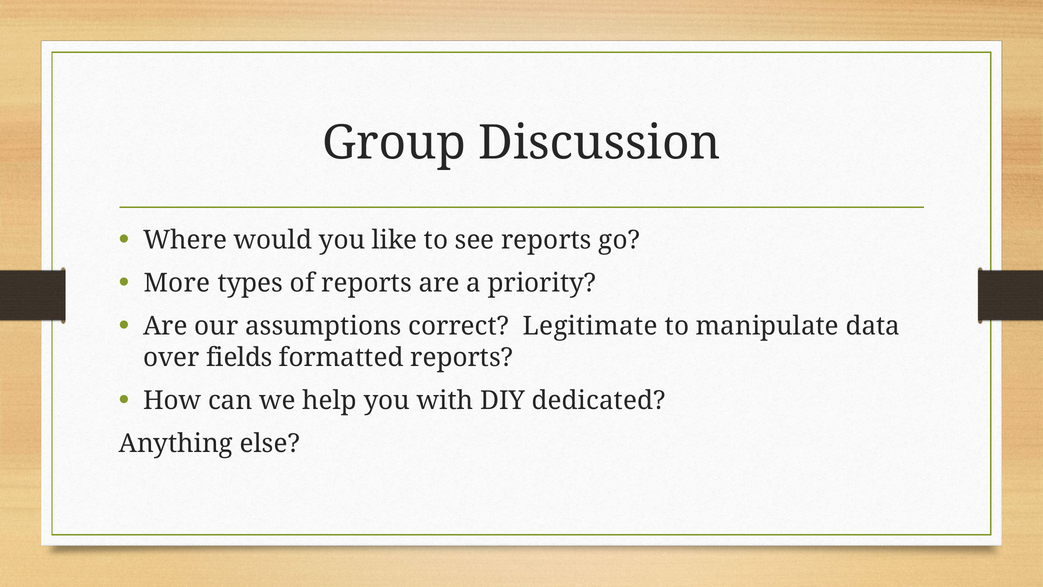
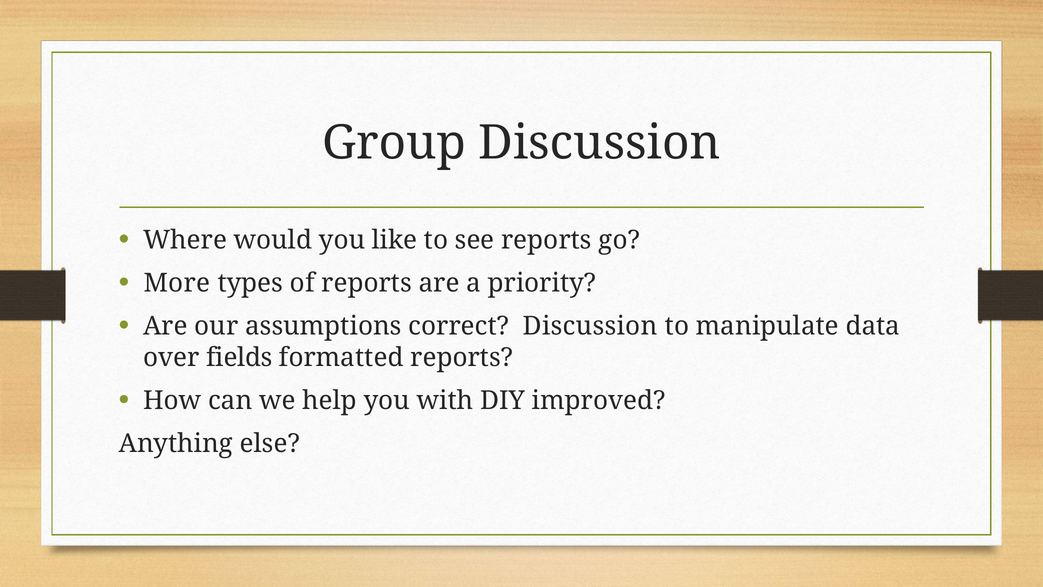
correct Legitimate: Legitimate -> Discussion
dedicated: dedicated -> improved
